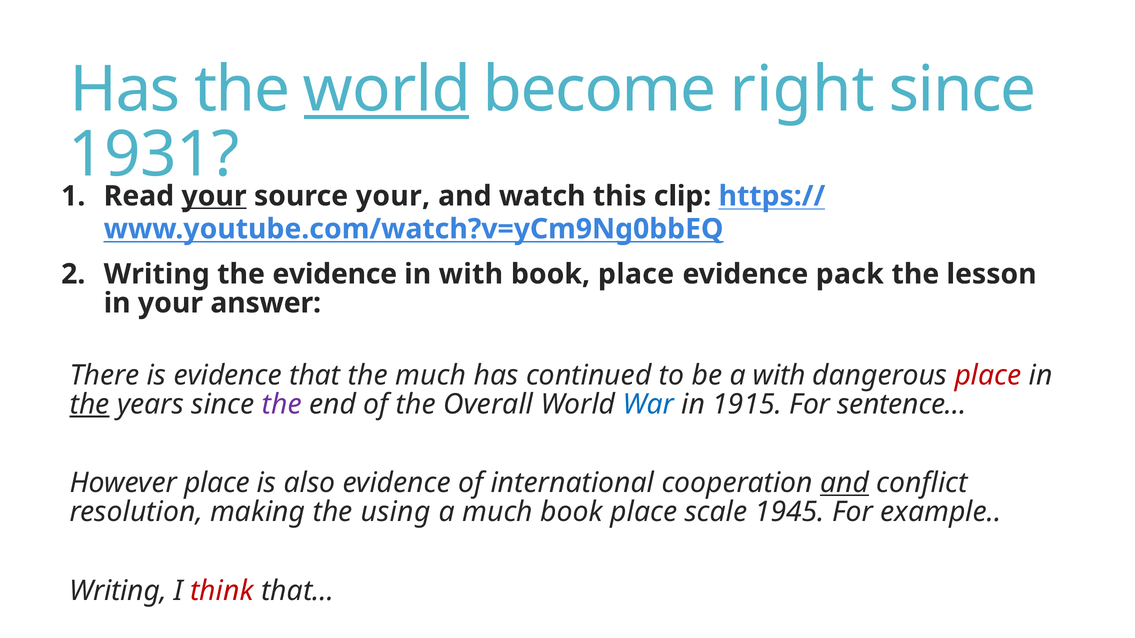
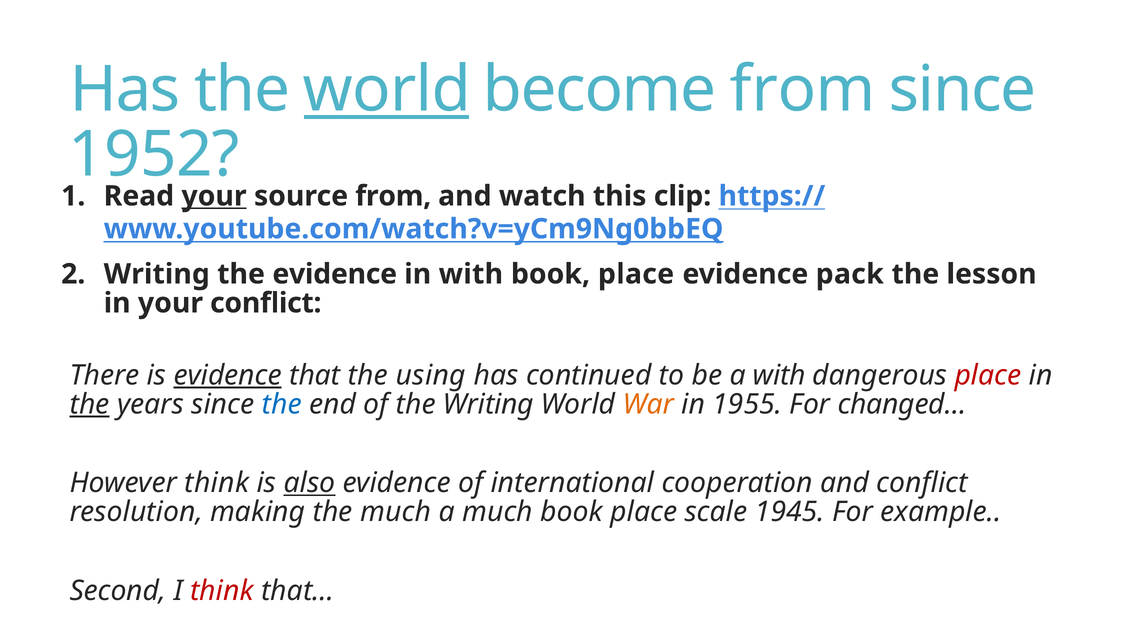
become right: right -> from
1931: 1931 -> 1952
source your: your -> from
your answer: answer -> conflict
evidence at (228, 376) underline: none -> present
the much: much -> using
the at (282, 404) colour: purple -> blue
the Overall: Overall -> Writing
War colour: blue -> orange
1915: 1915 -> 1955
sentence…: sentence… -> changed…
However place: place -> think
also underline: none -> present
and at (845, 483) underline: present -> none
the using: using -> much
Writing at (118, 591): Writing -> Second
